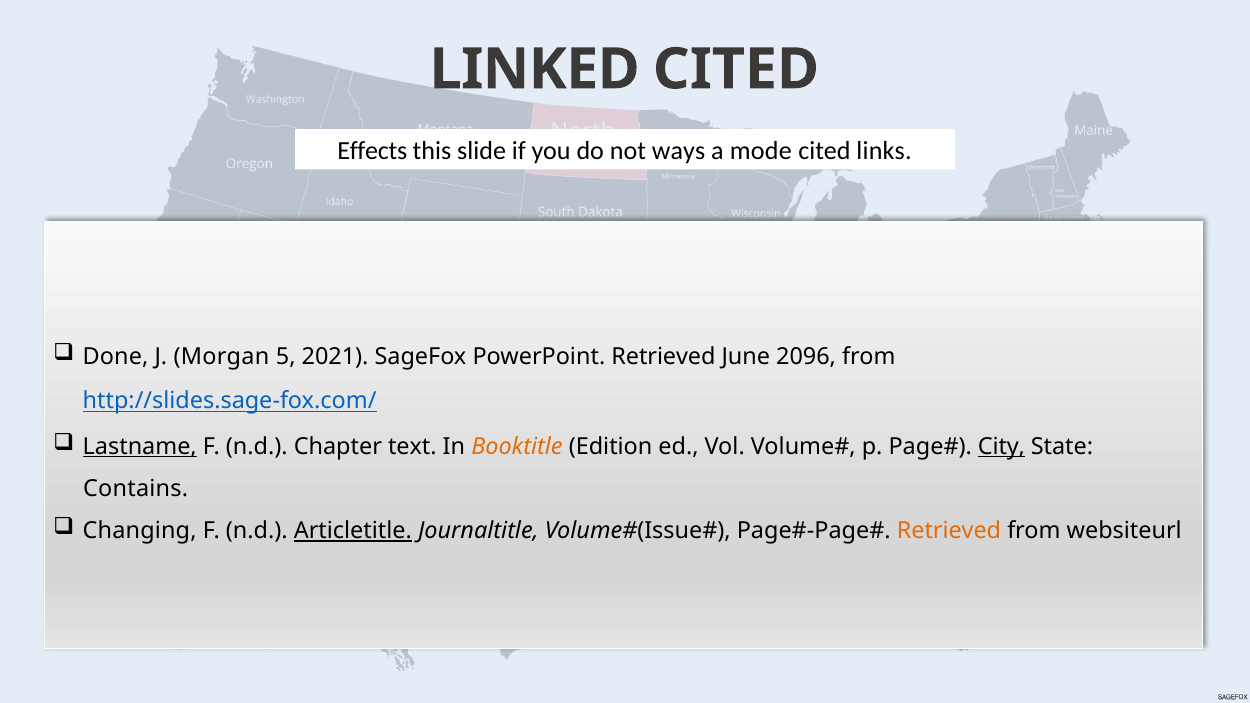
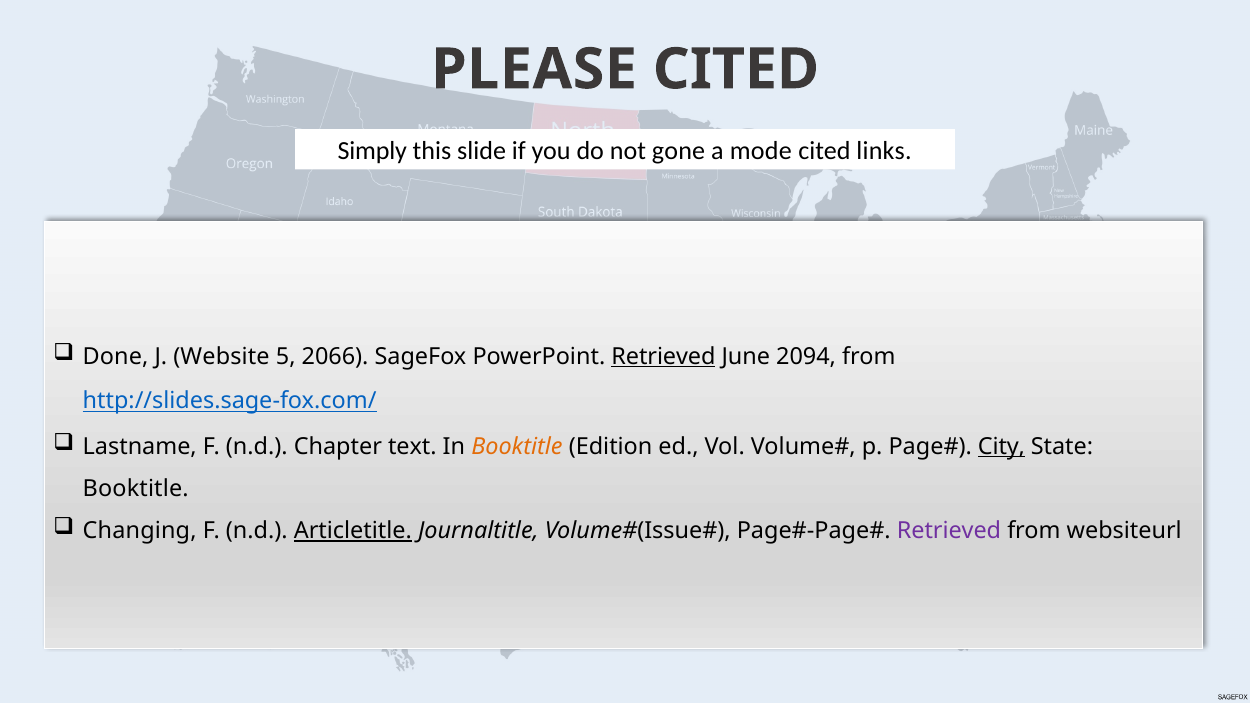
LINKED: LINKED -> PLEASE
Effects: Effects -> Simply
ways: ways -> gone
Morgan: Morgan -> Website
2021: 2021 -> 2066
Retrieved at (663, 357) underline: none -> present
2096: 2096 -> 2094
Lastname underline: present -> none
Contains at (136, 489): Contains -> Booktitle
Retrieved at (949, 531) colour: orange -> purple
